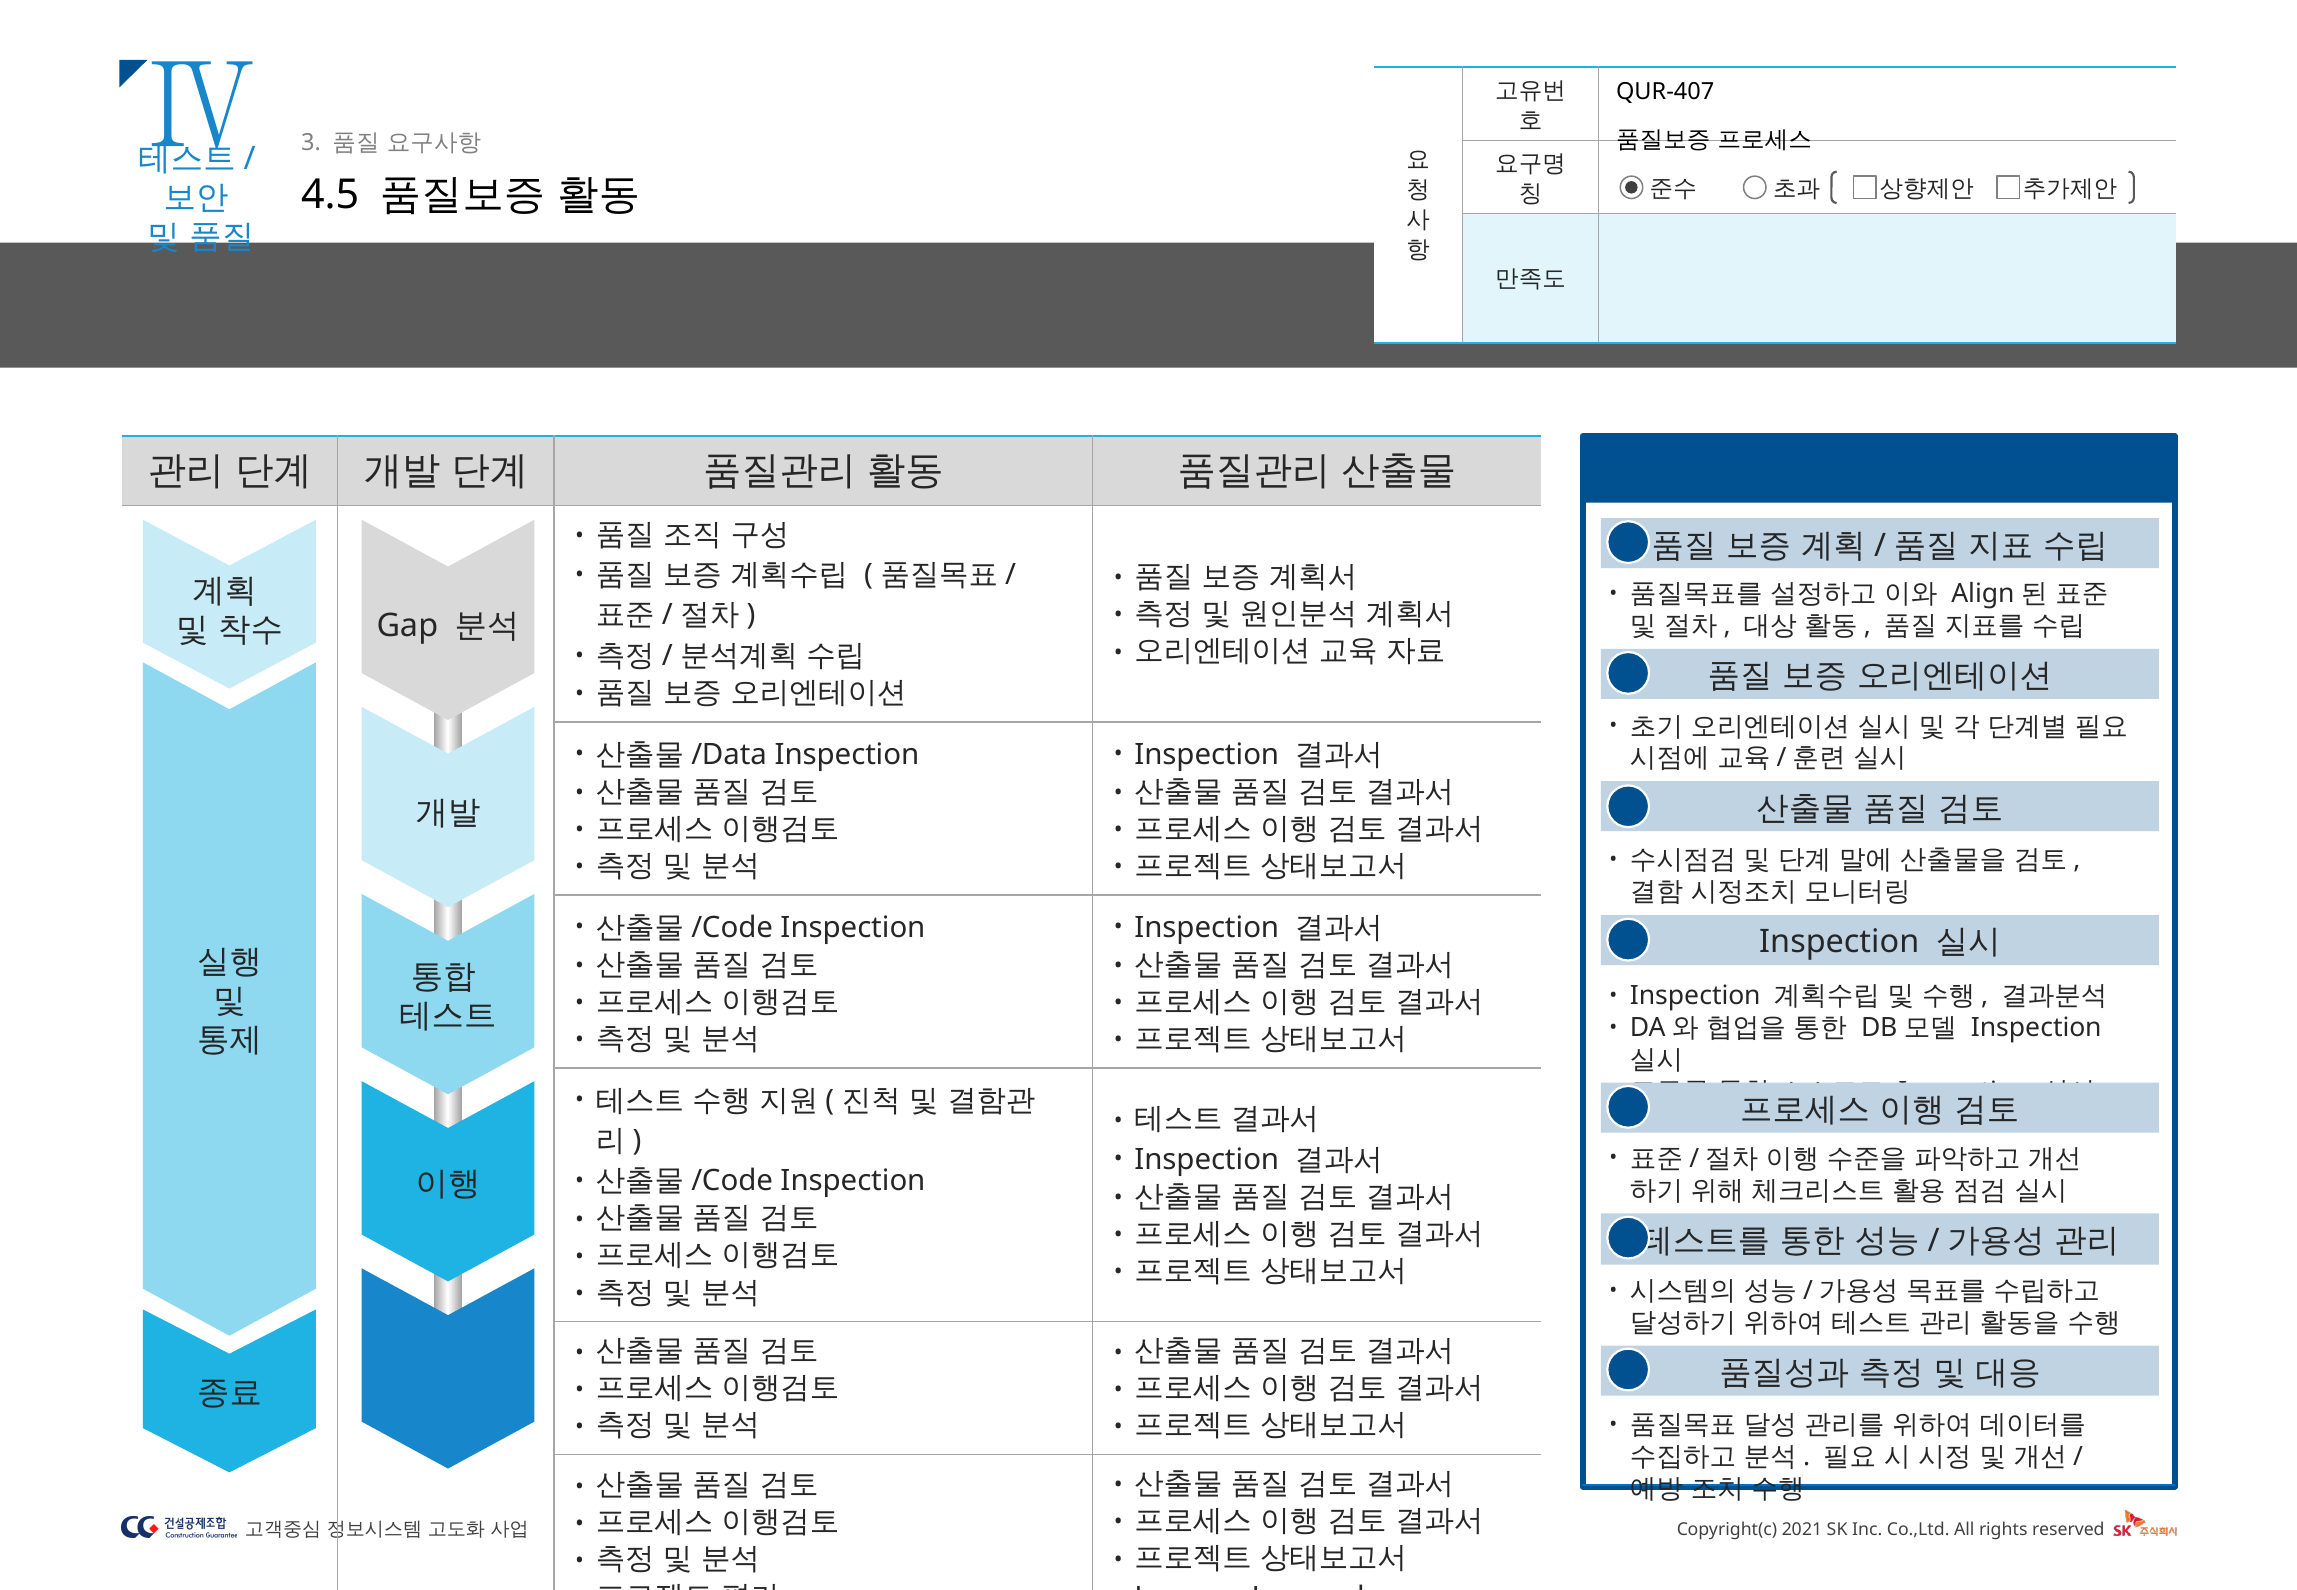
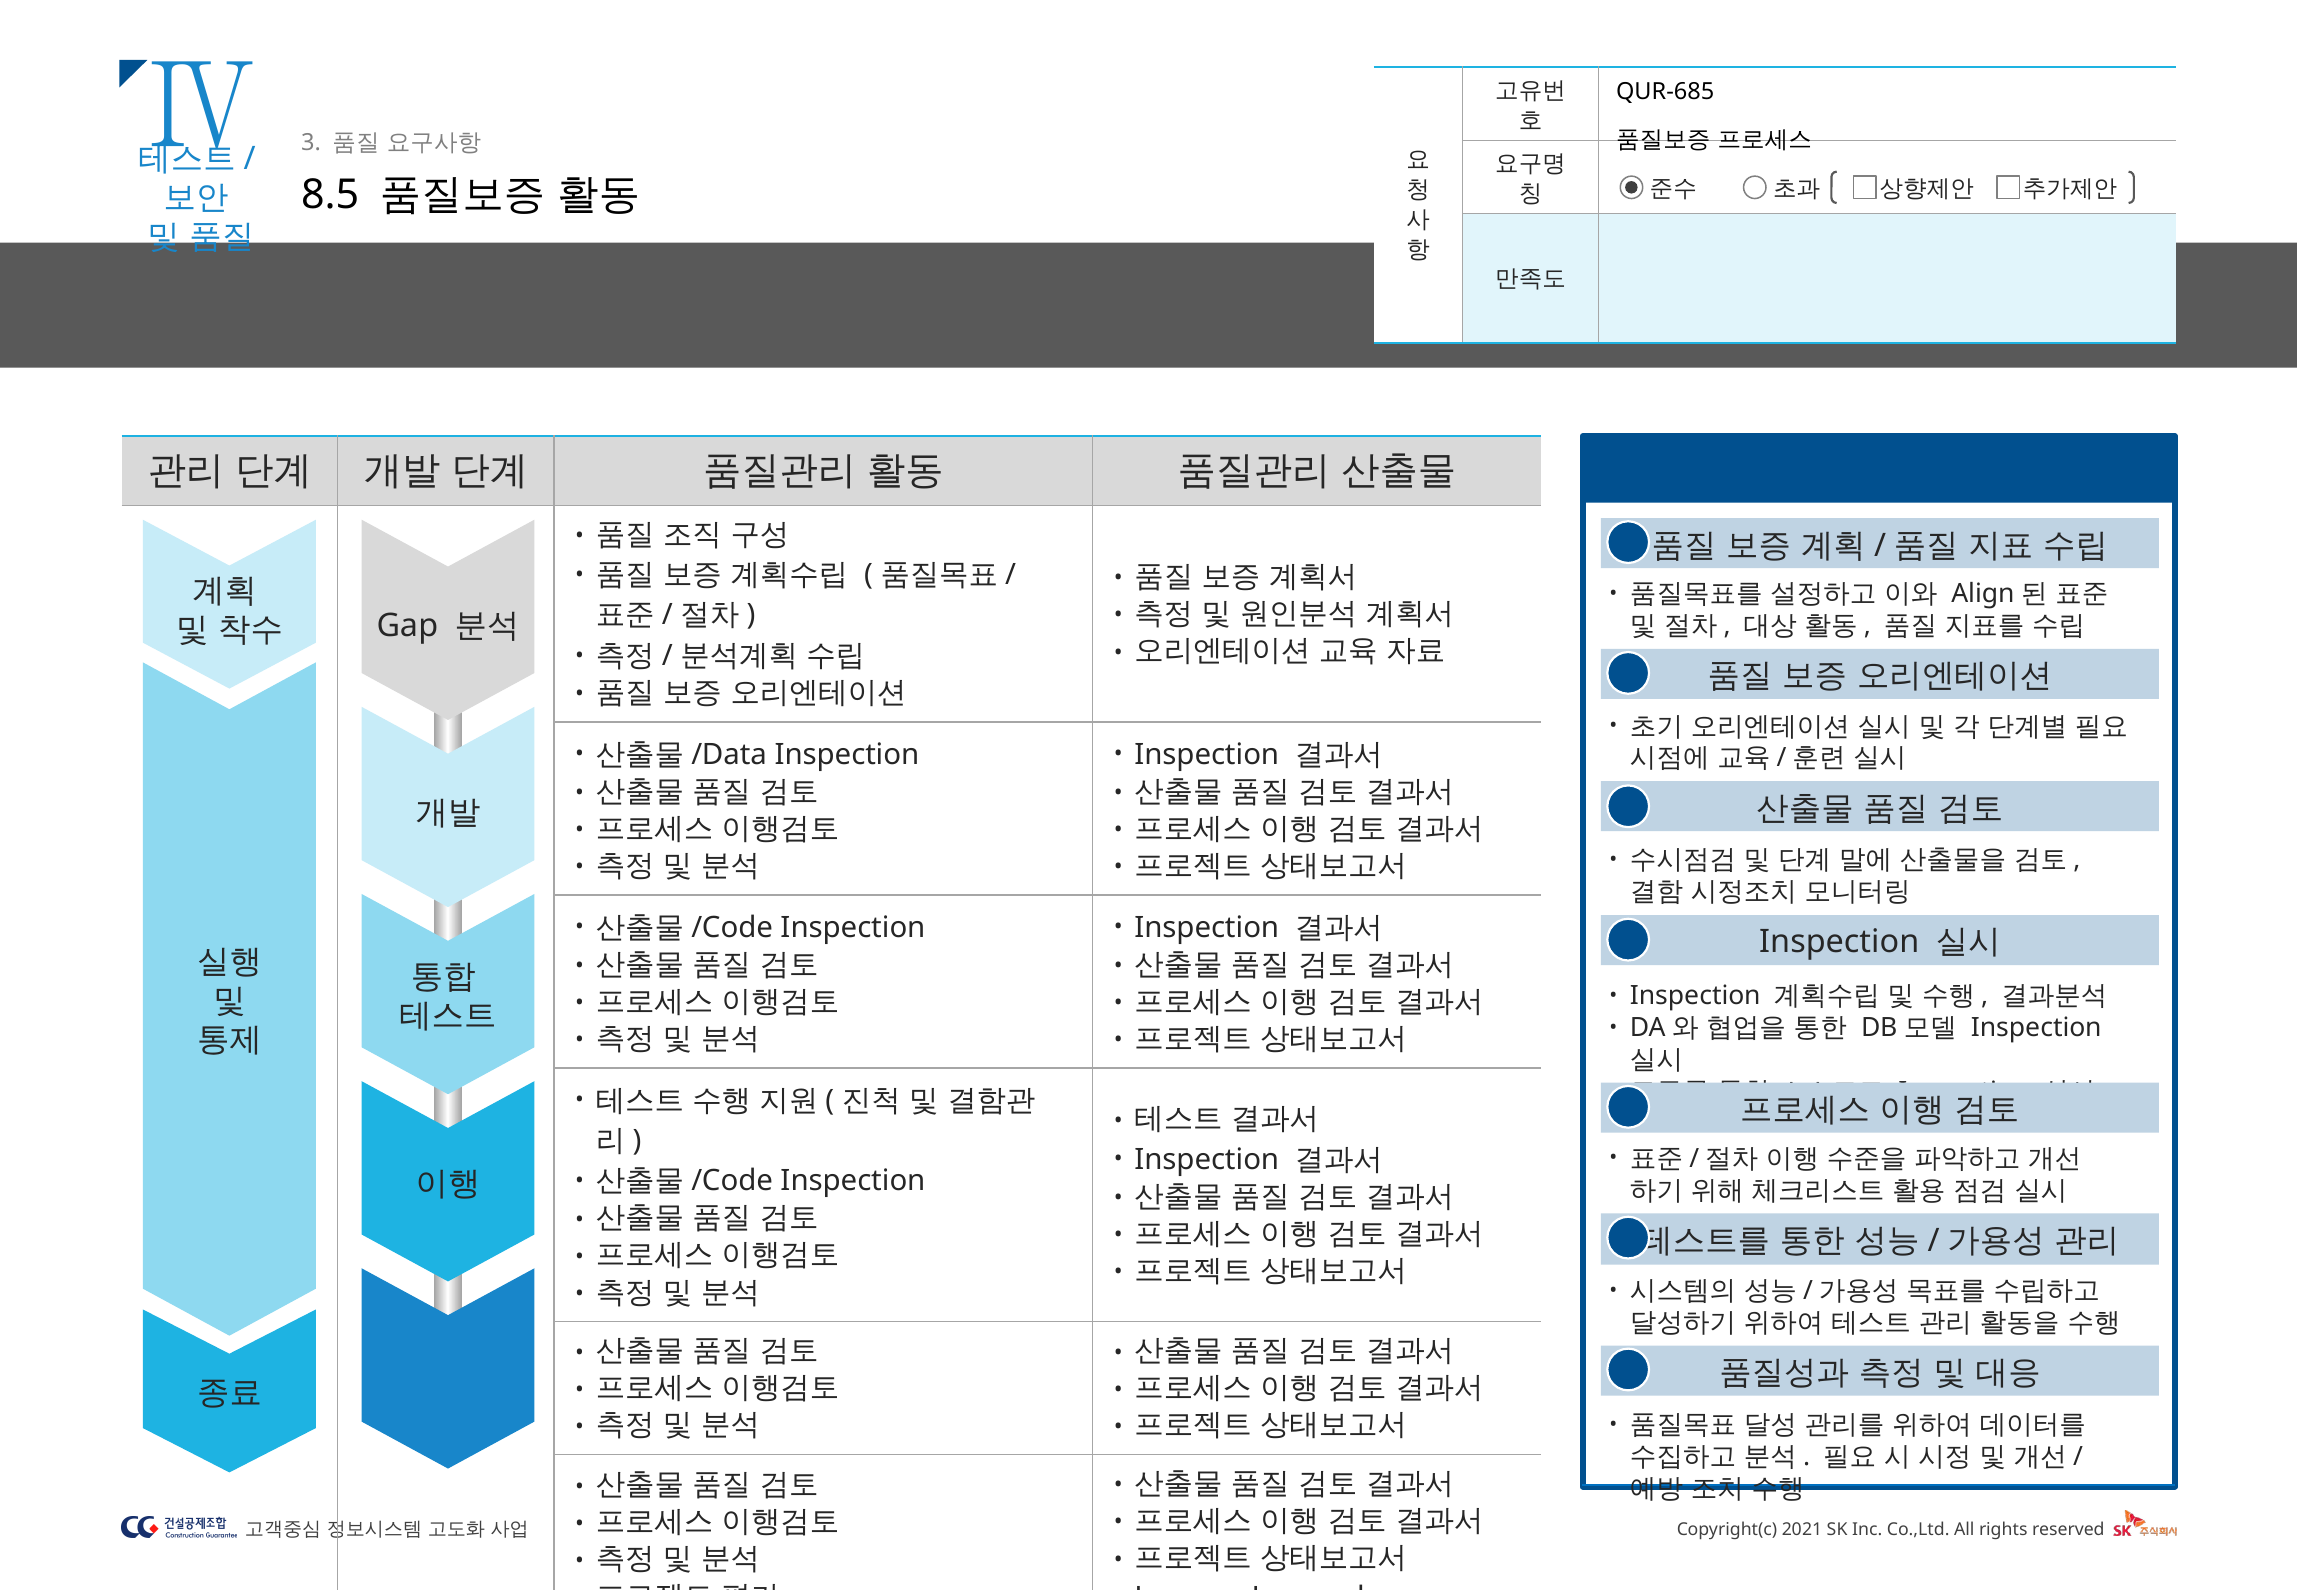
QUR-407: QUR-407 -> QUR-685
4.5: 4.5 -> 8.5
